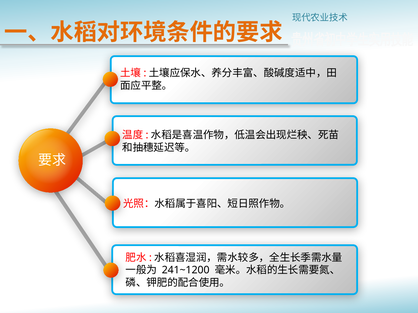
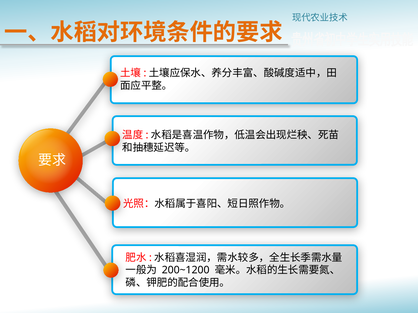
241~1200: 241~1200 -> 200~1200
